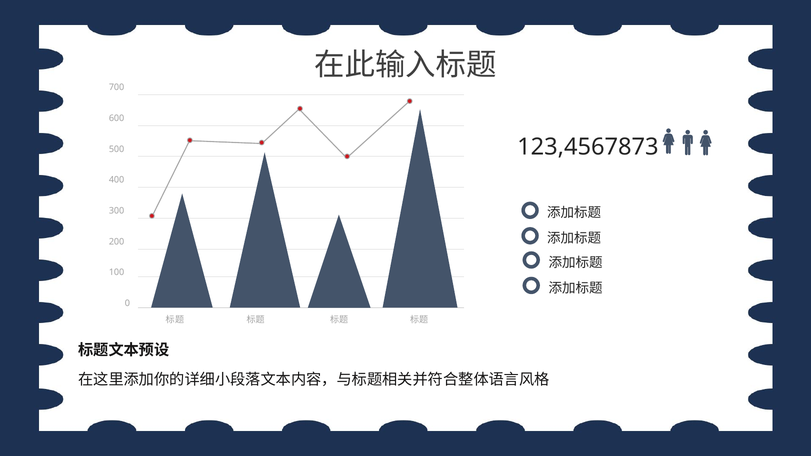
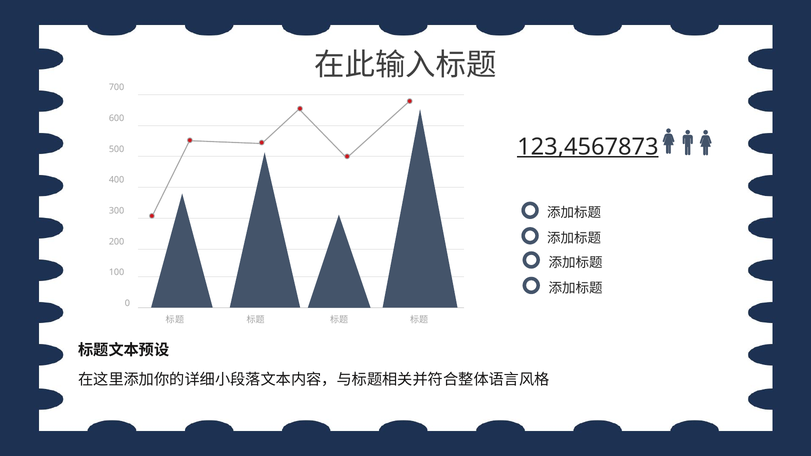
123,4567873 underline: none -> present
